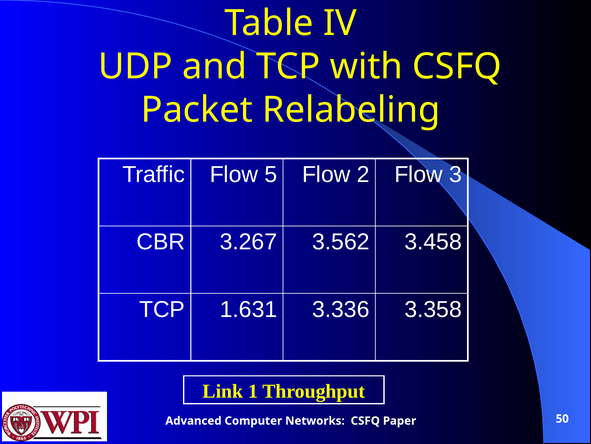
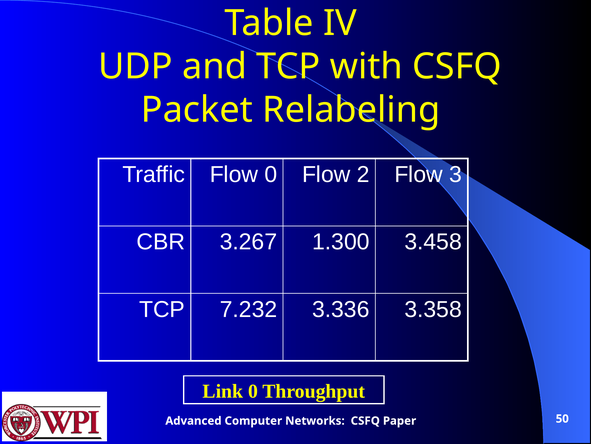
Flow 5: 5 -> 0
3.562: 3.562 -> 1.300
1.631: 1.631 -> 7.232
Link 1: 1 -> 0
